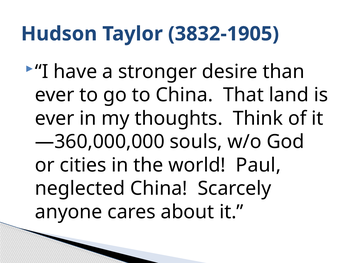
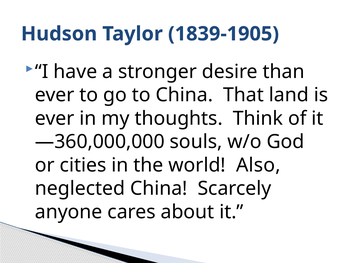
3832-1905: 3832-1905 -> 1839-1905
Paul: Paul -> Also
